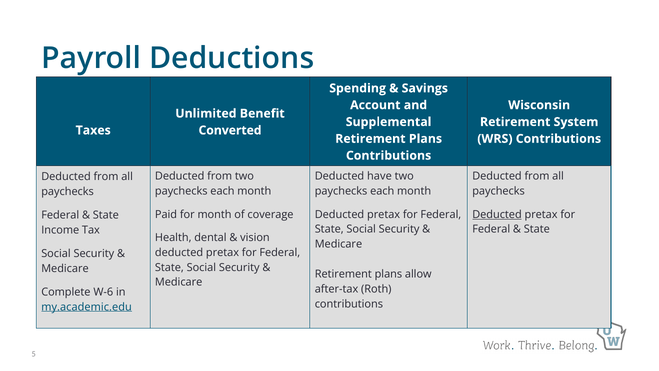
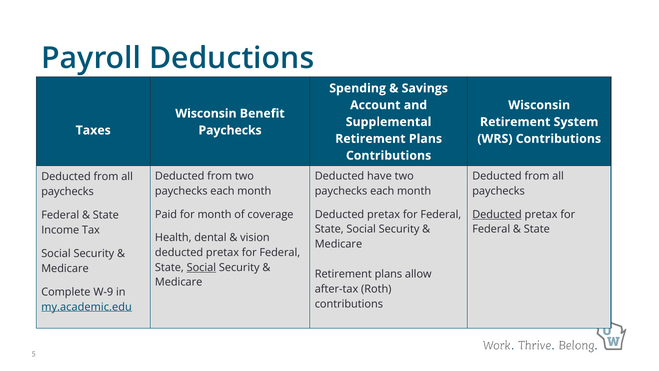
Unlimited at (206, 113): Unlimited -> Wisconsin
Converted at (230, 130): Converted -> Paychecks
Social at (201, 267) underline: none -> present
W-6: W-6 -> W-9
